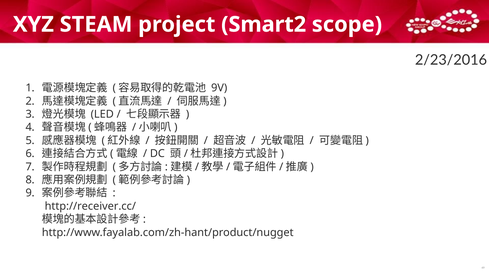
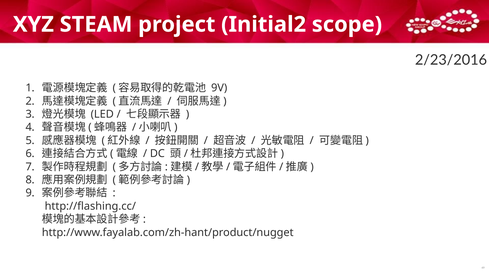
Smart2: Smart2 -> Initial2
http://receiver.cc/: http://receiver.cc/ -> http://flashing.cc/
